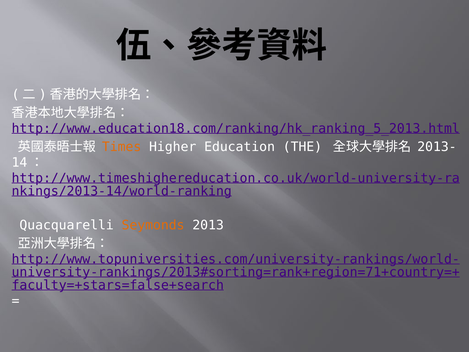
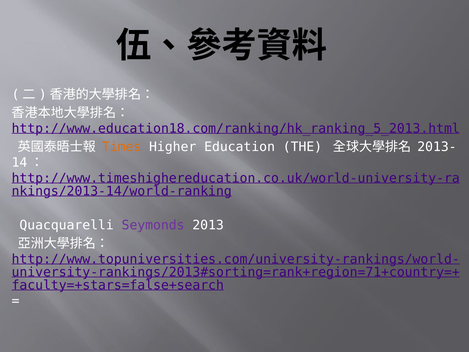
Seymonds colour: orange -> purple
